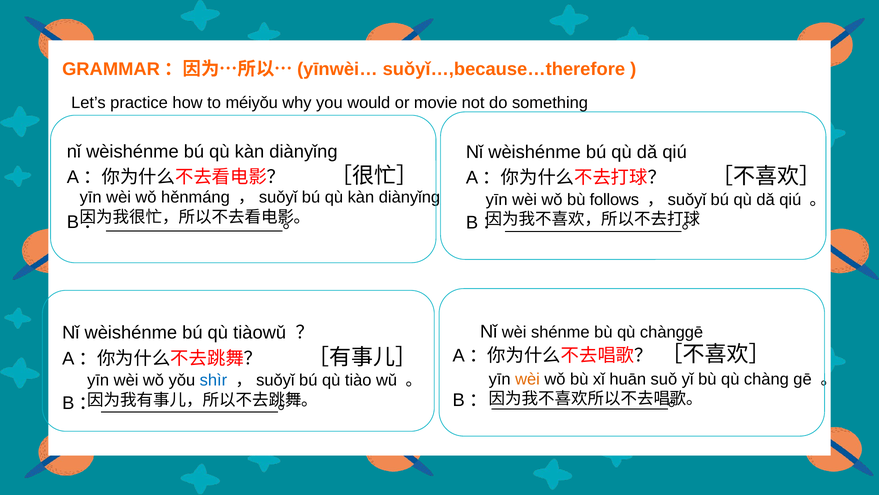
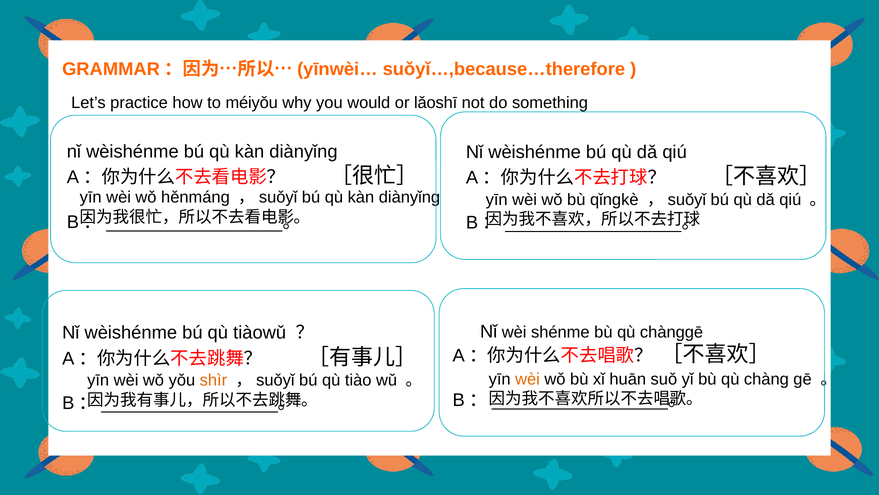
movie: movie -> lǎoshī
follows: follows -> qǐngkè
shìr colour: blue -> orange
